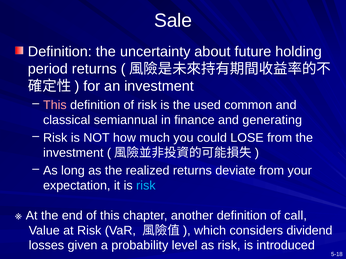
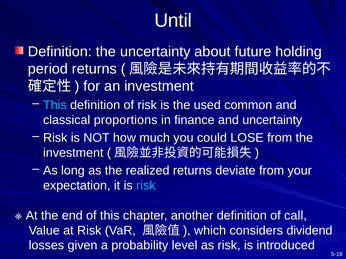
Sale: Sale -> Until
This at (55, 105) colour: pink -> light blue
semiannual: semiannual -> proportions
and generating: generating -> uncertainty
